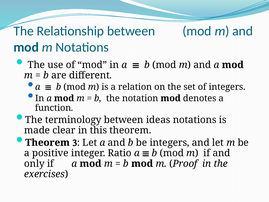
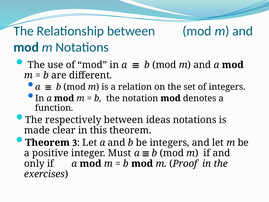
terminology: terminology -> respectively
Ratio: Ratio -> Must
